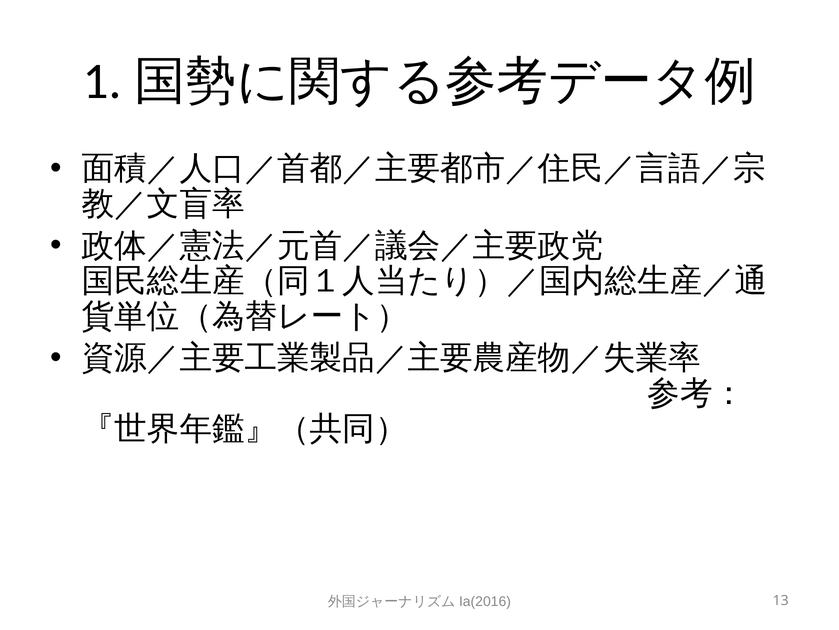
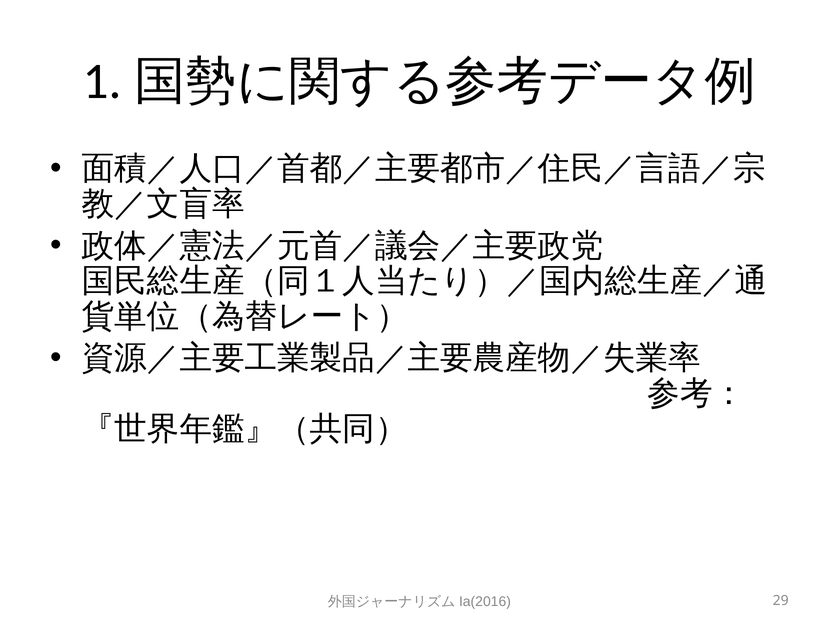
13: 13 -> 29
